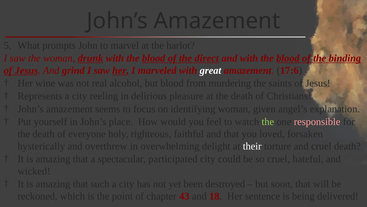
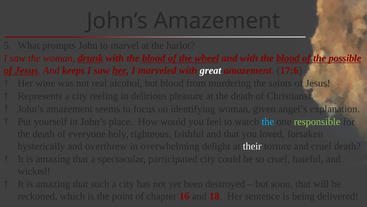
direct: direct -> wheel
binding: binding -> possible
grind: grind -> keeps
the at (268, 121) colour: light green -> light blue
responsible colour: pink -> light green
43: 43 -> 16
